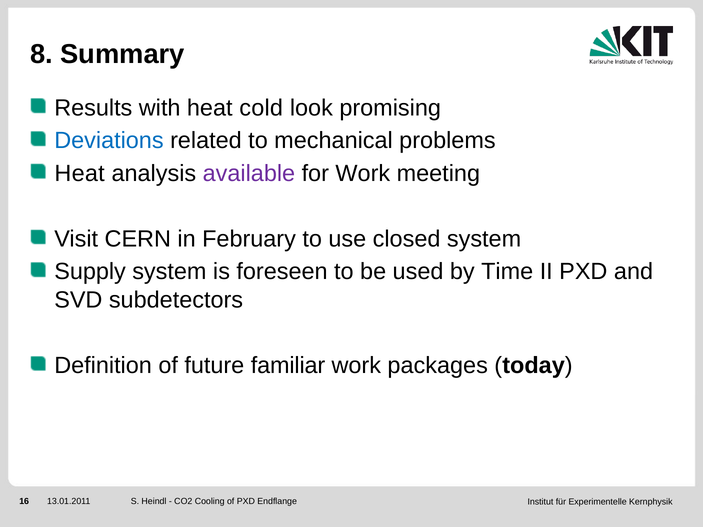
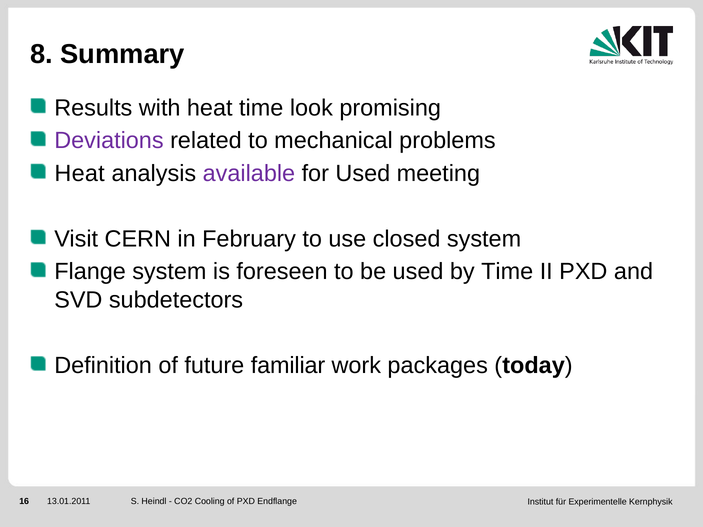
heat cold: cold -> time
Deviations colour: blue -> purple
for Work: Work -> Used
Supply: Supply -> Flange
